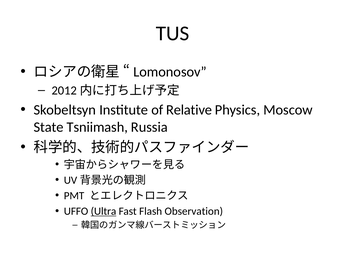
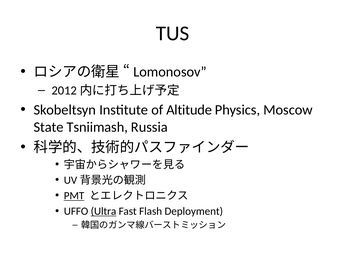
Relative: Relative -> Altitude
PMT underline: none -> present
Observation: Observation -> Deployment
